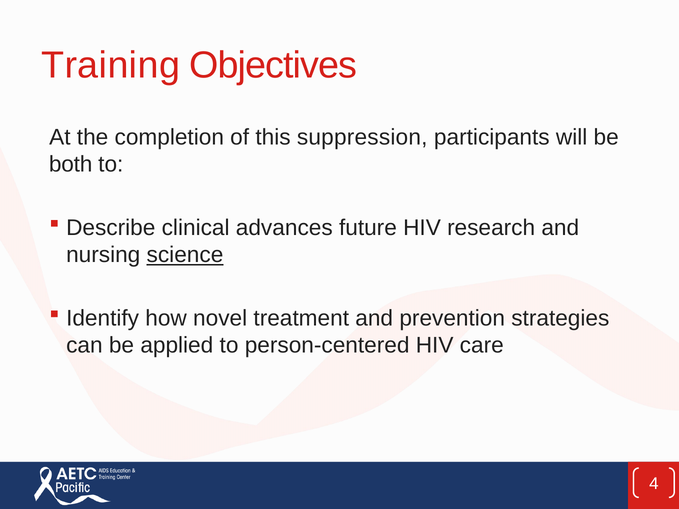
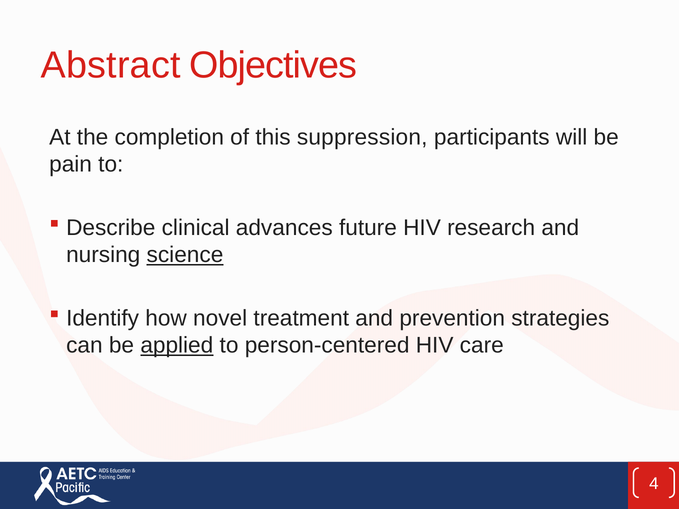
Training: Training -> Abstract
both: both -> pain
applied underline: none -> present
